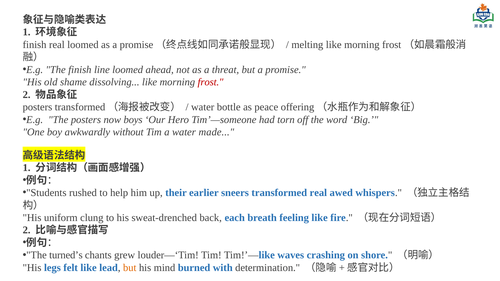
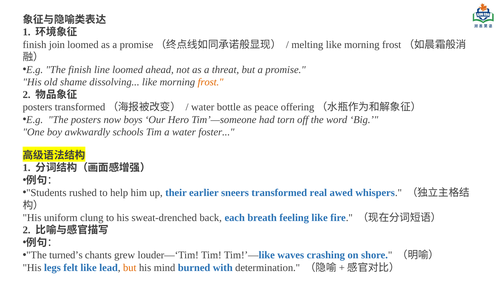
finish real: real -> join
frost colour: red -> orange
without: without -> schools
made: made -> foster
